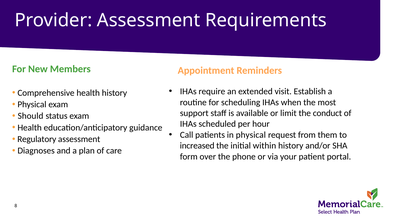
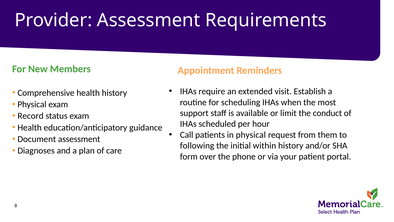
Should: Should -> Record
Regulatory: Regulatory -> Document
increased: increased -> following
